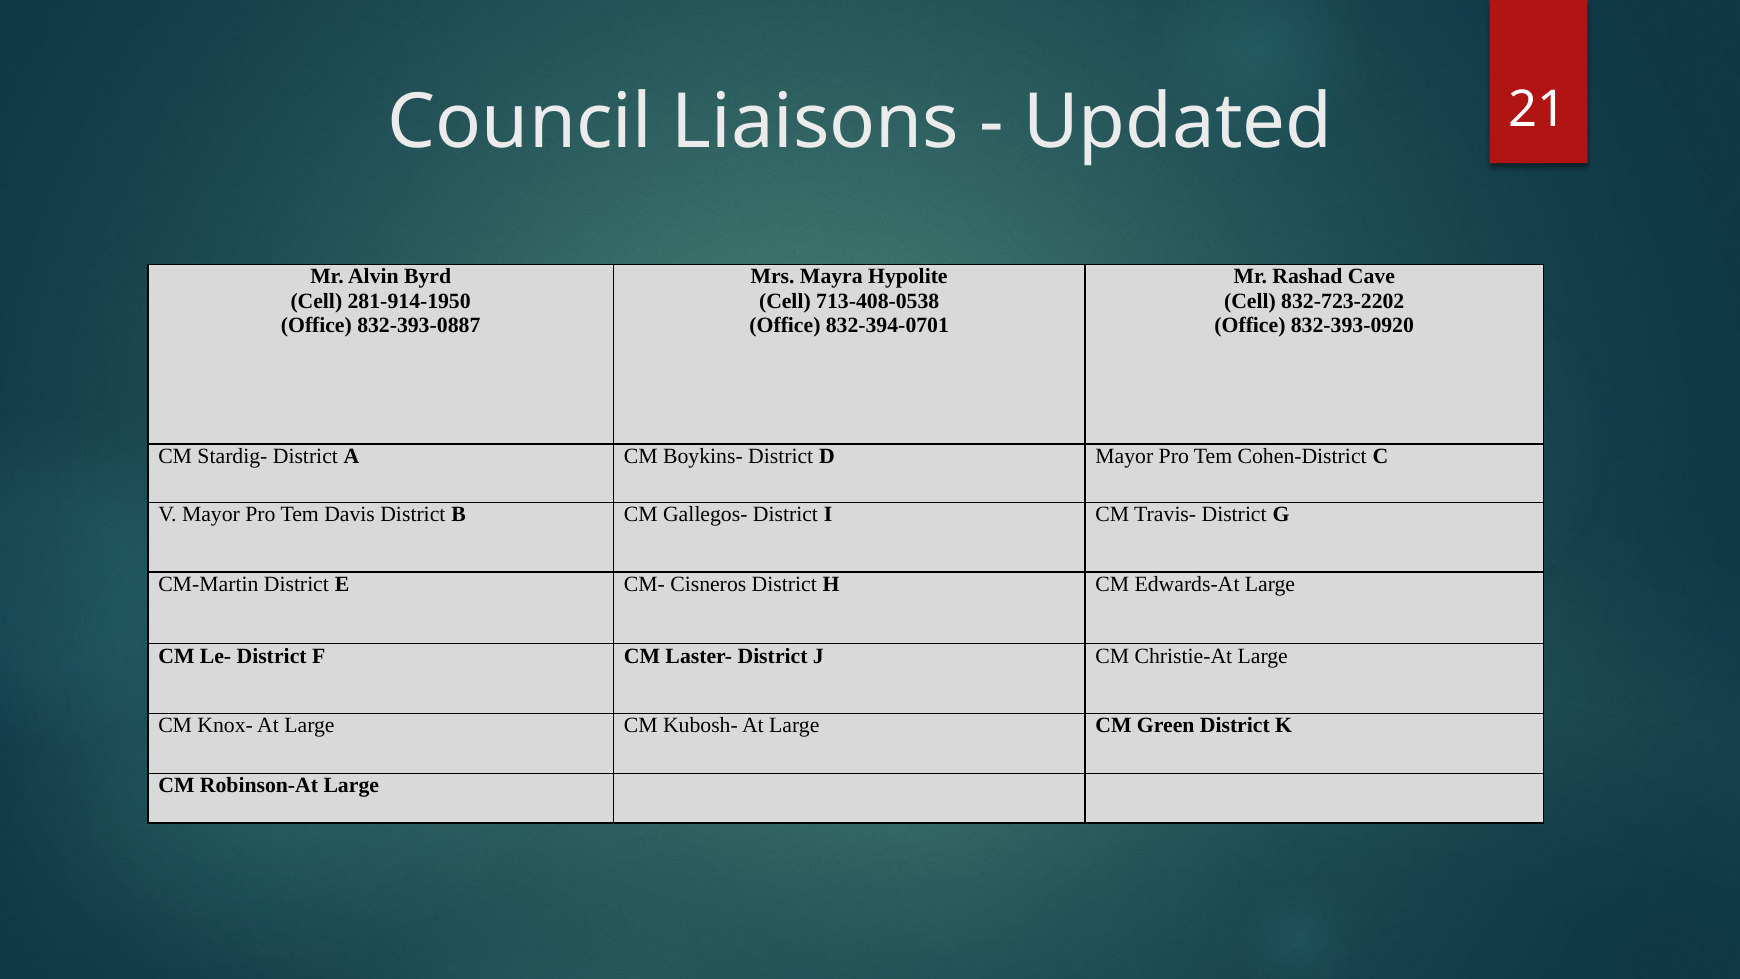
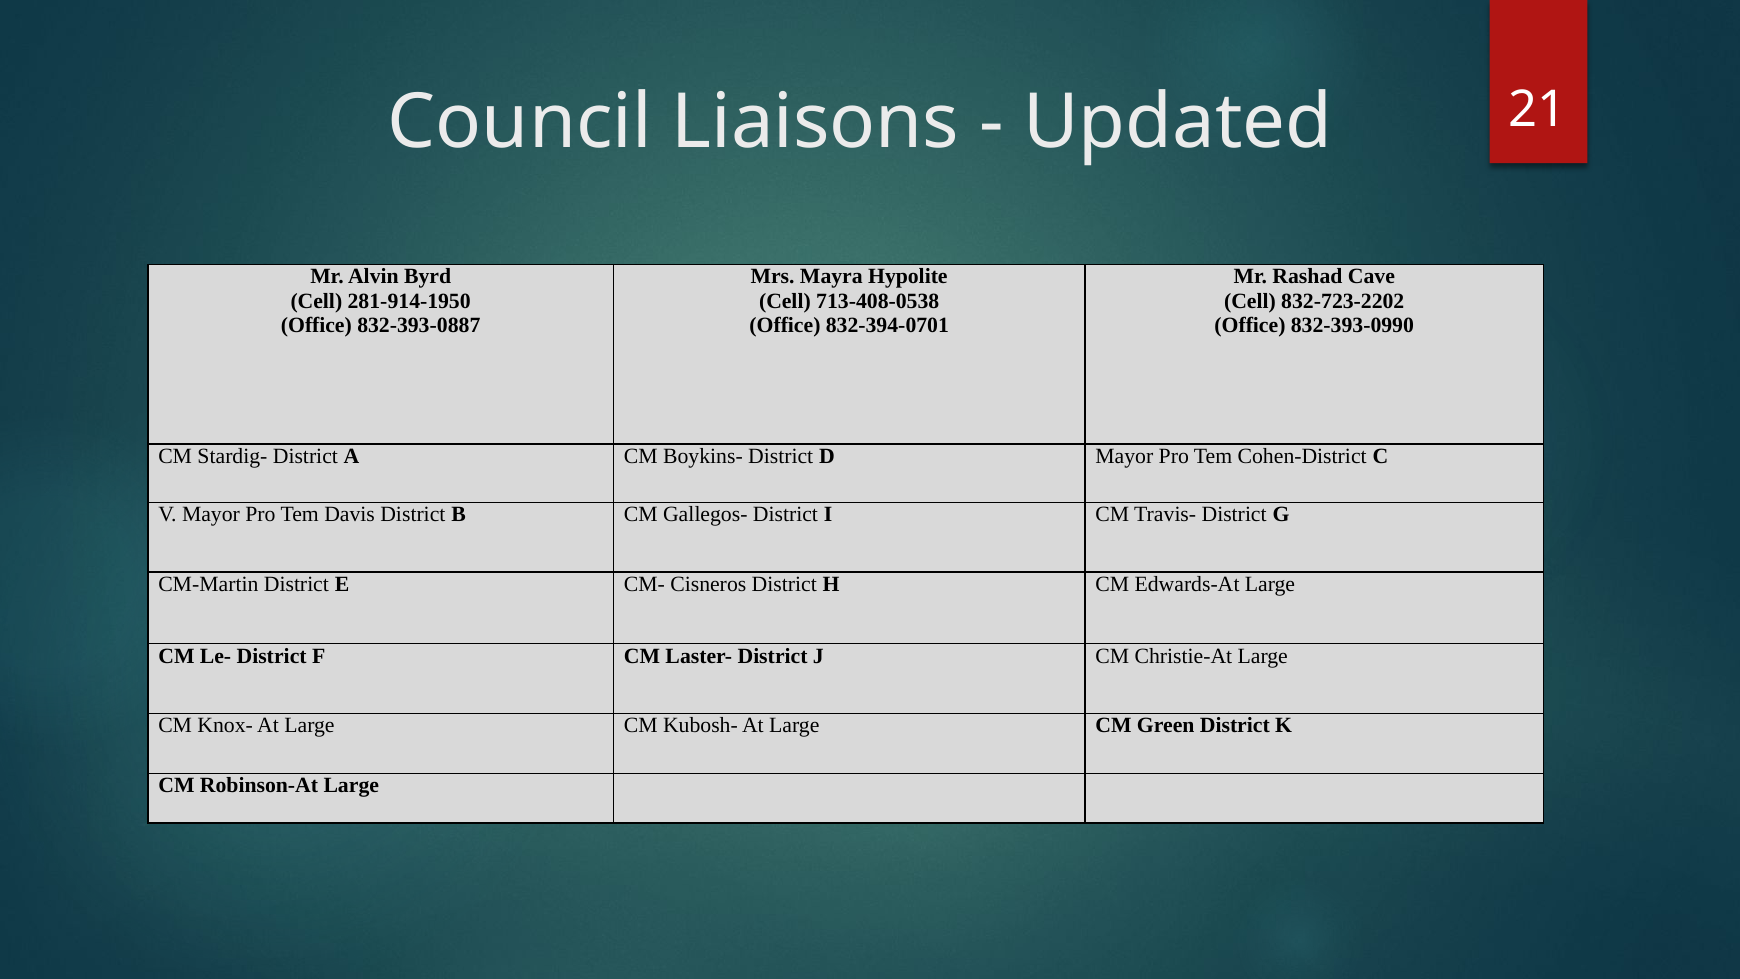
832-393-0920: 832-393-0920 -> 832-393-0990
